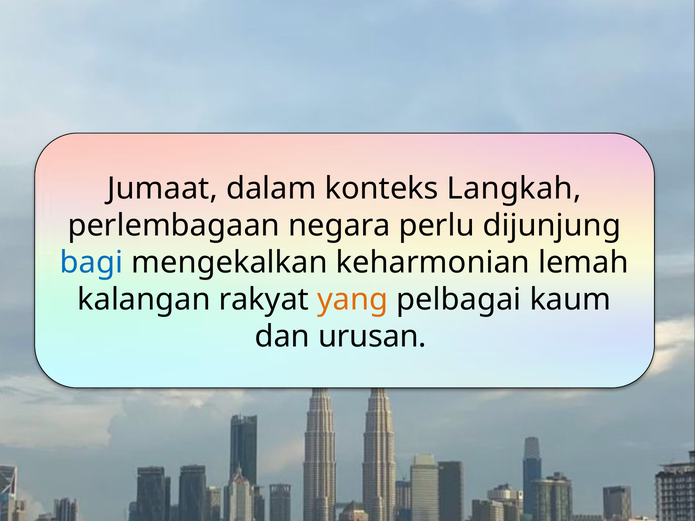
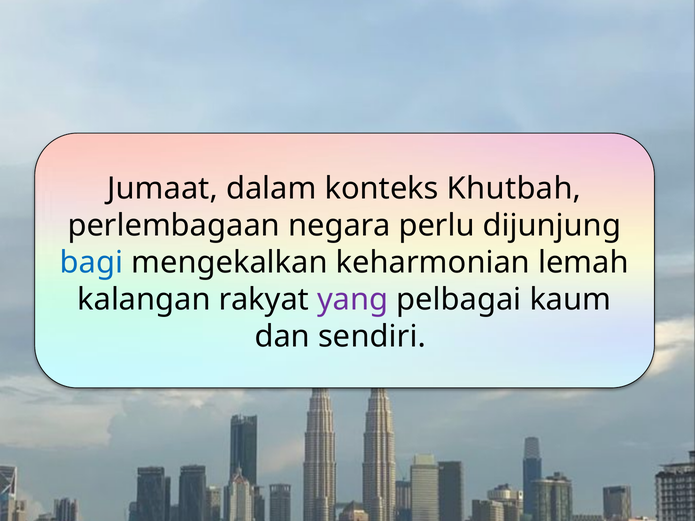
Langkah: Langkah -> Khutbah
yang colour: orange -> purple
urusan: urusan -> sendiri
